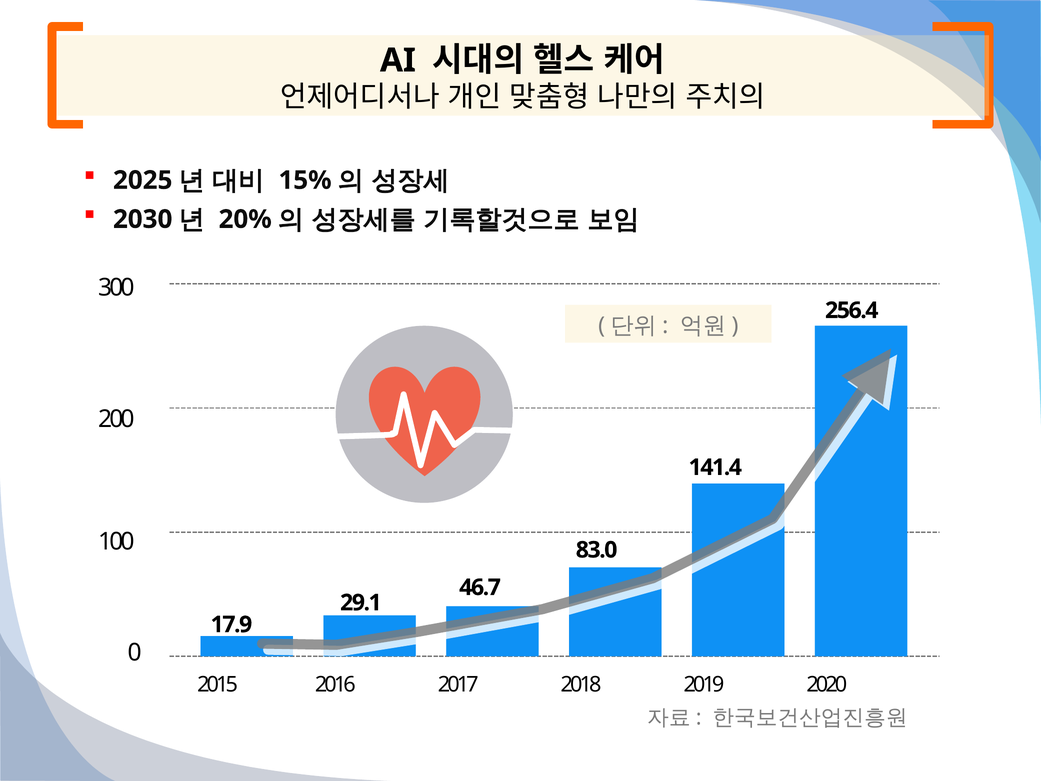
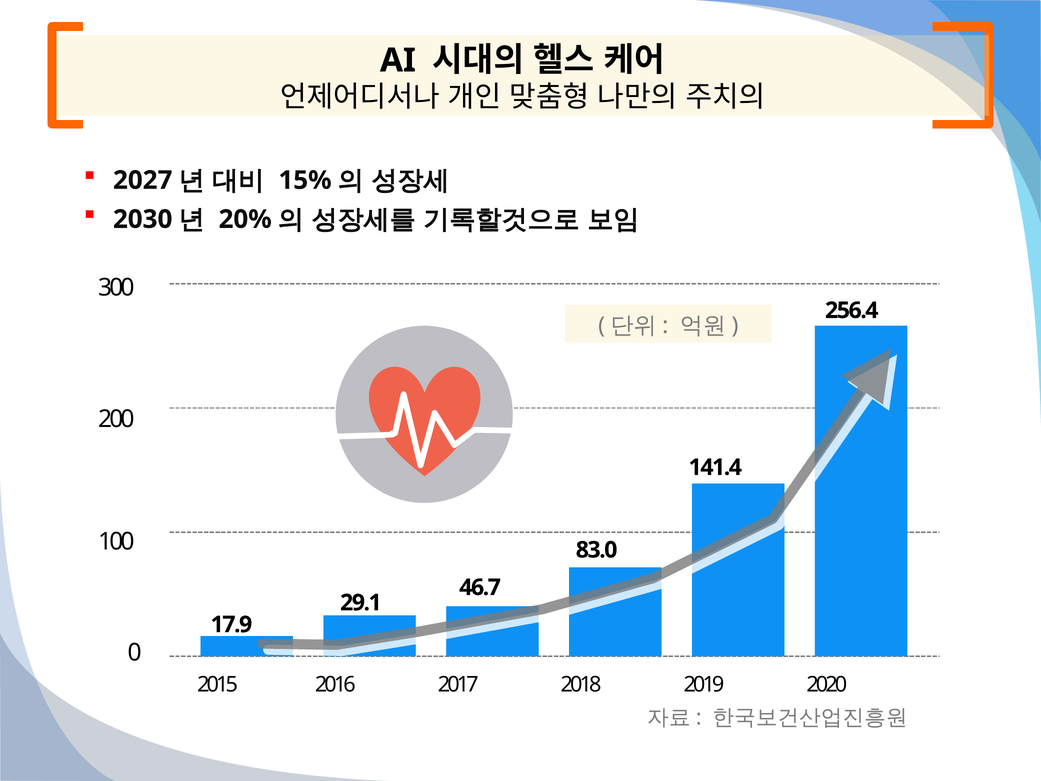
2025: 2025 -> 2027
